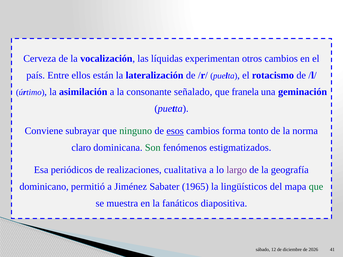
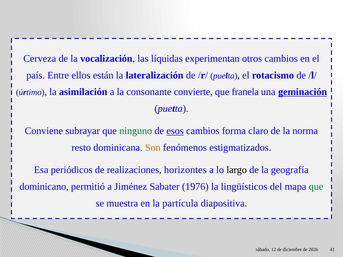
señalado: señalado -> convierte
geminación underline: none -> present
tonto: tonto -> claro
claro: claro -> resto
Son colour: green -> orange
cualitativa: cualitativa -> horizontes
largo colour: purple -> black
1965: 1965 -> 1976
fanáticos: fanáticos -> partícula
